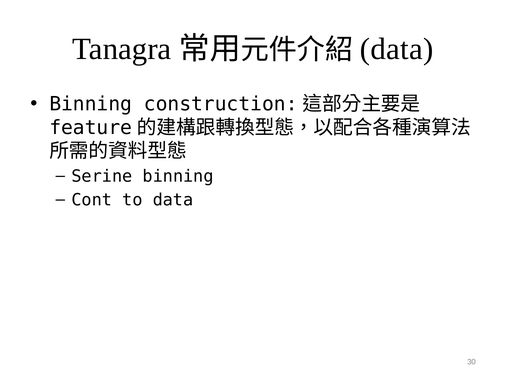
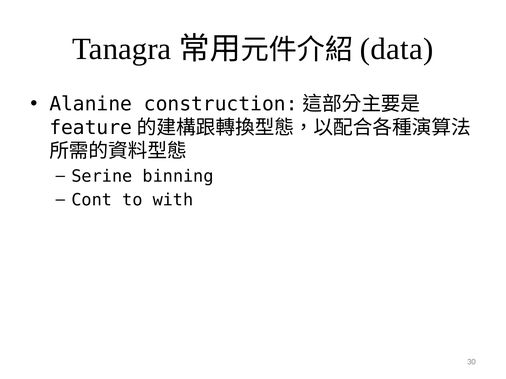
Binning at (91, 104): Binning -> Alanine
to data: data -> with
